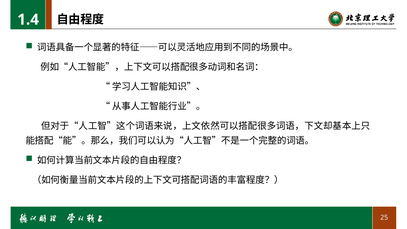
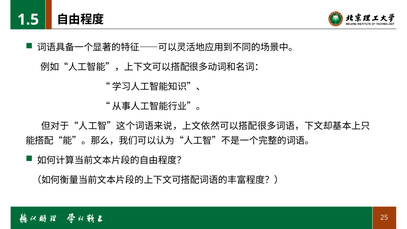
1.4: 1.4 -> 1.5
